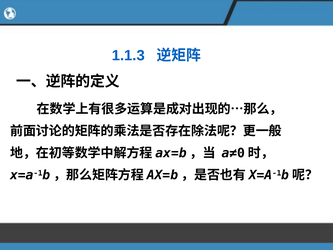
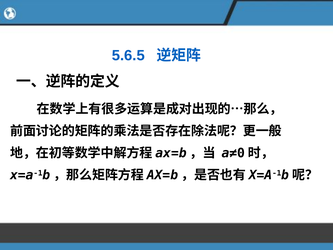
1.1.3: 1.1.3 -> 5.6.5
